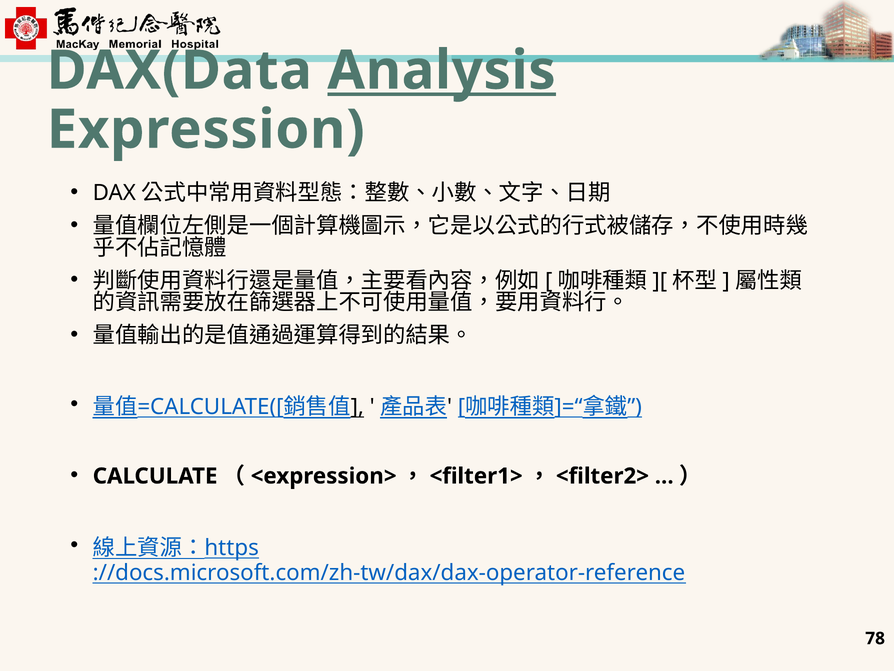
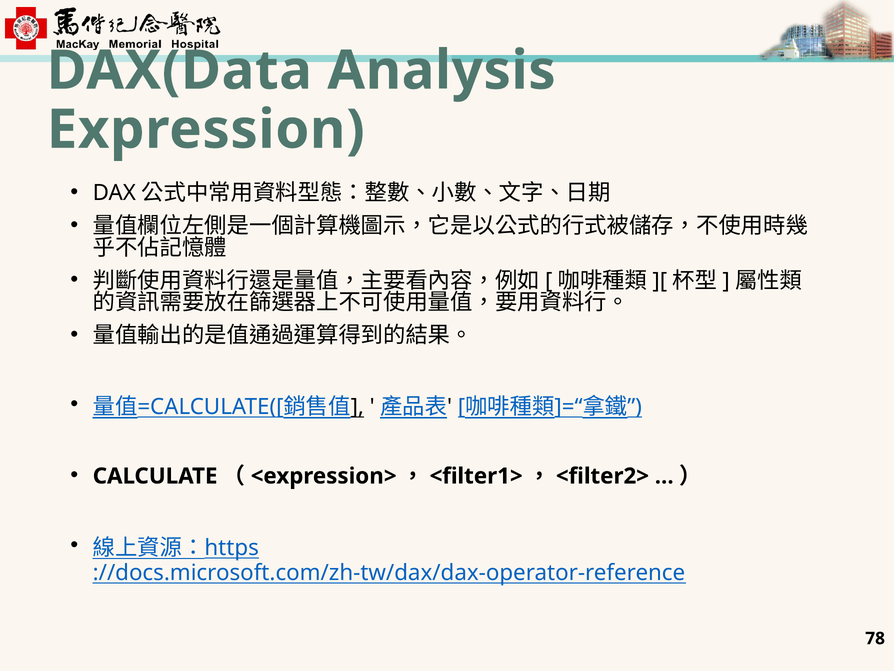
Analysis underline: present -> none
